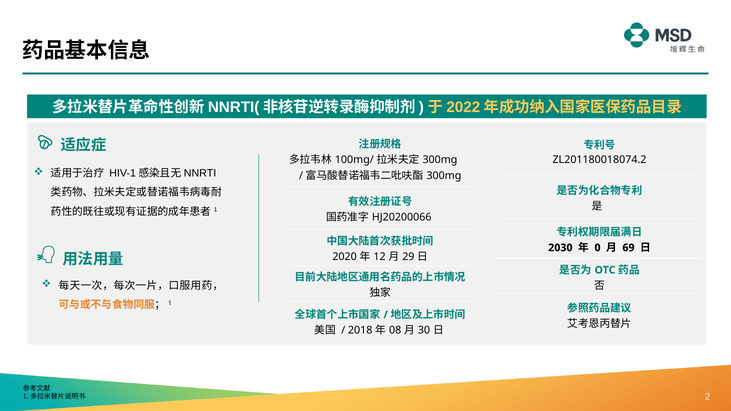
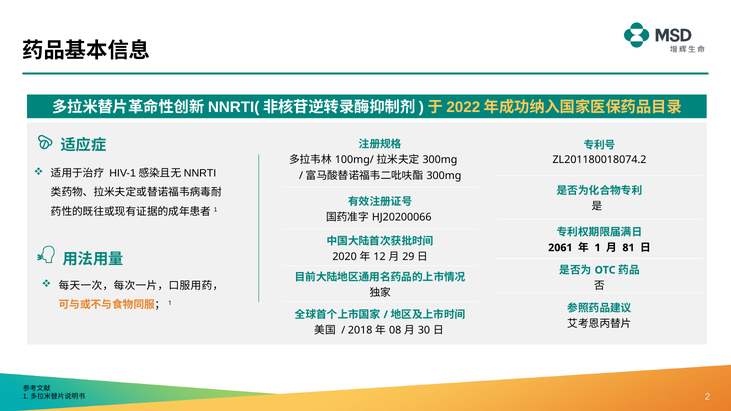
2030: 2030 -> 2061
0 at (598, 248): 0 -> 1
69: 69 -> 81
